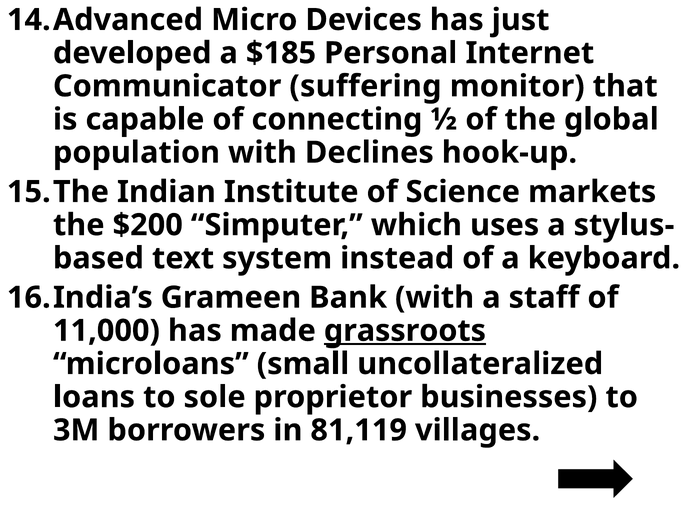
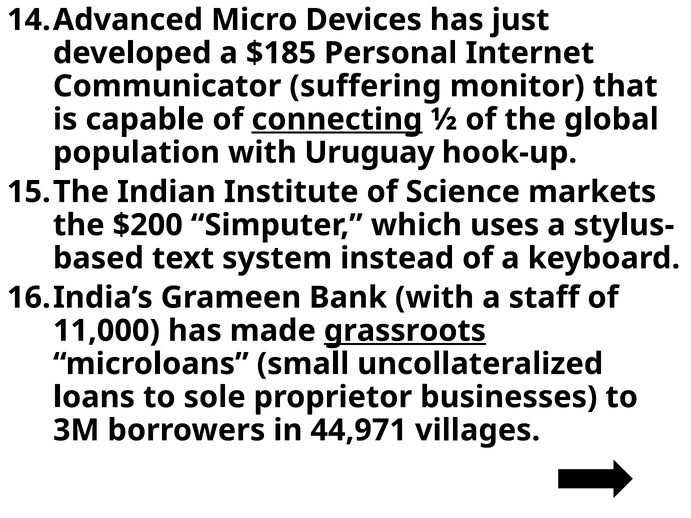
connecting underline: none -> present
Declines: Declines -> Uruguay
81,119: 81,119 -> 44,971
